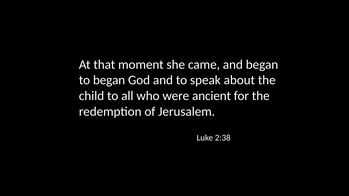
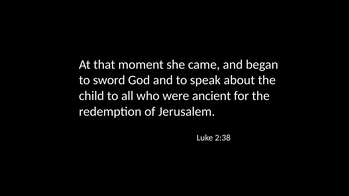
to began: began -> sword
